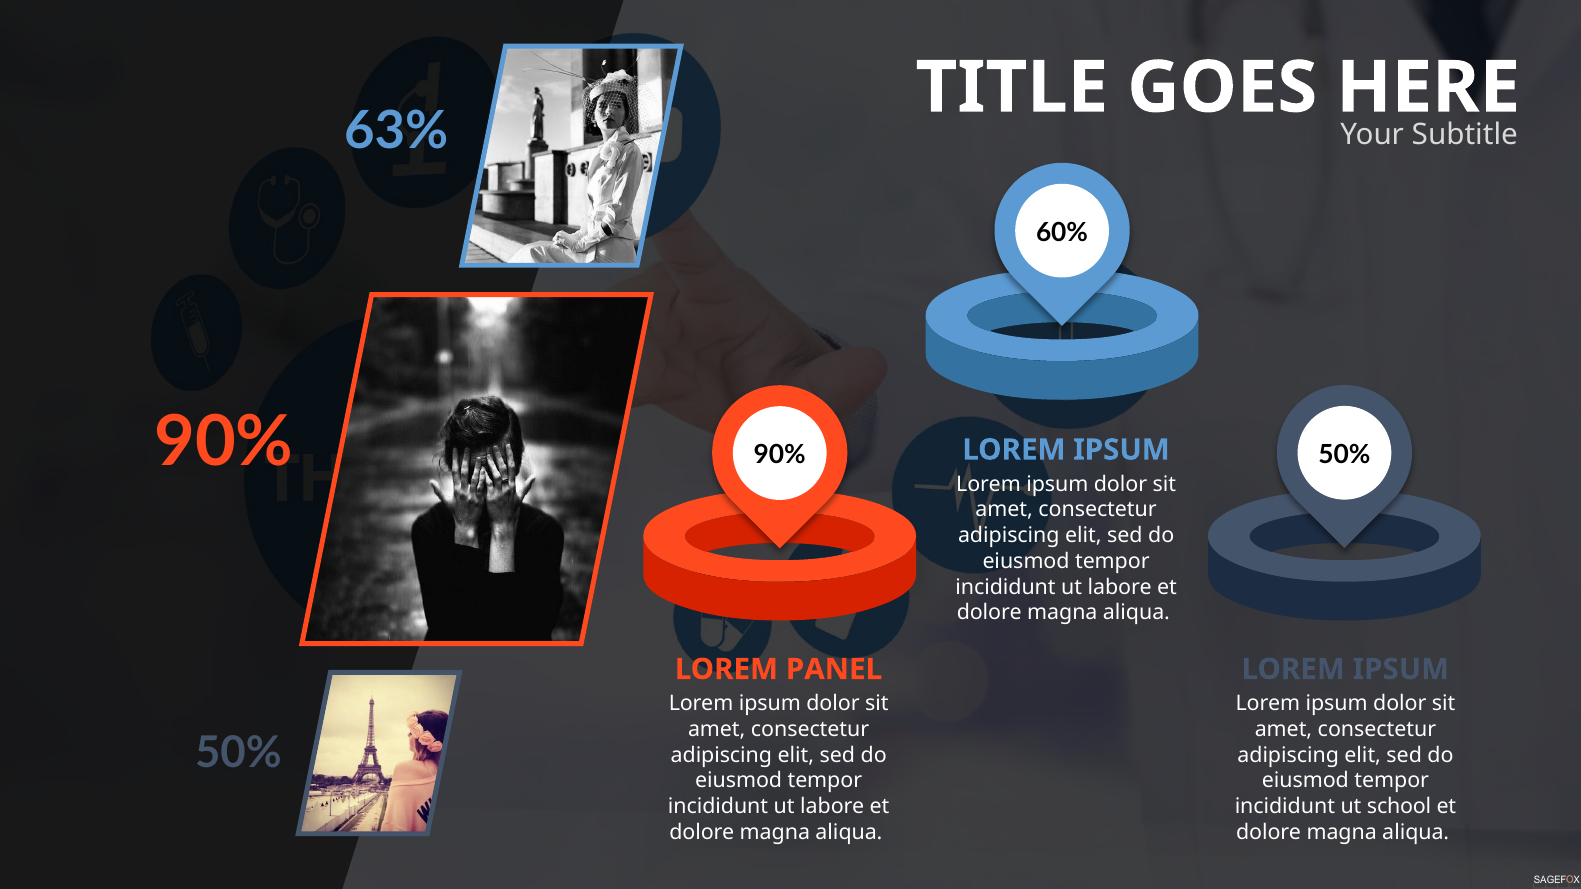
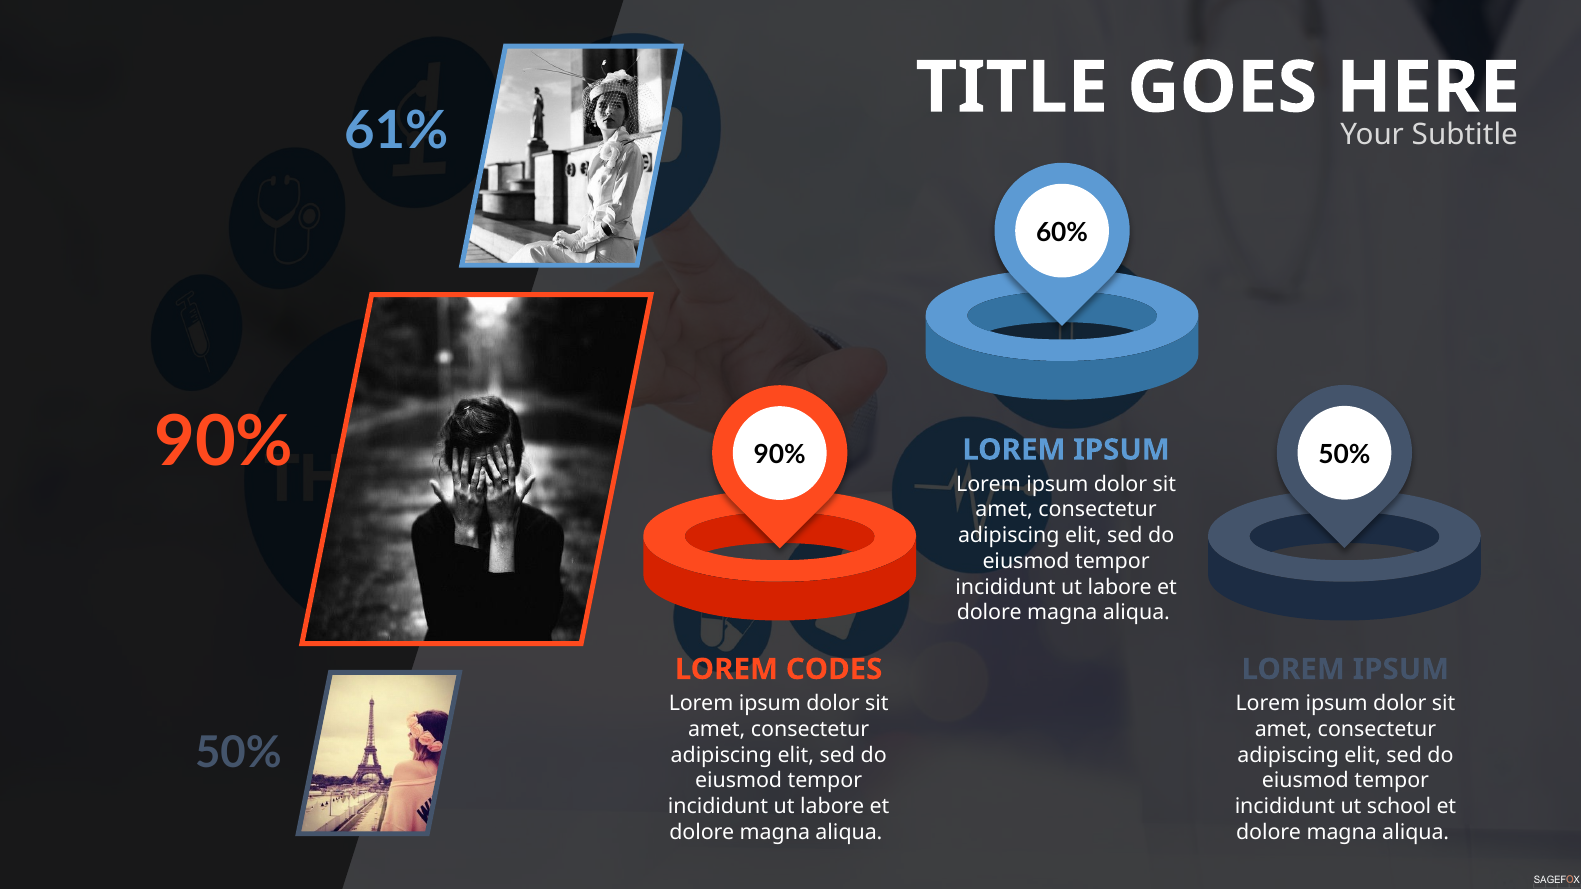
63%: 63% -> 61%
PANEL: PANEL -> CODES
